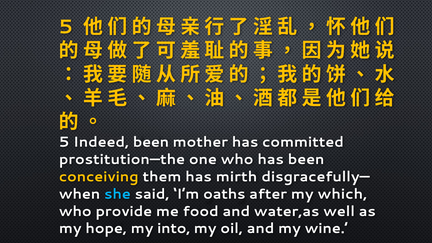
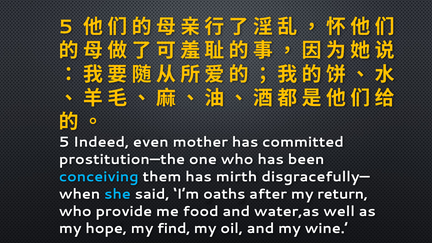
Indeed been: been -> even
conceiving colour: yellow -> light blue
which: which -> return
into: into -> find
